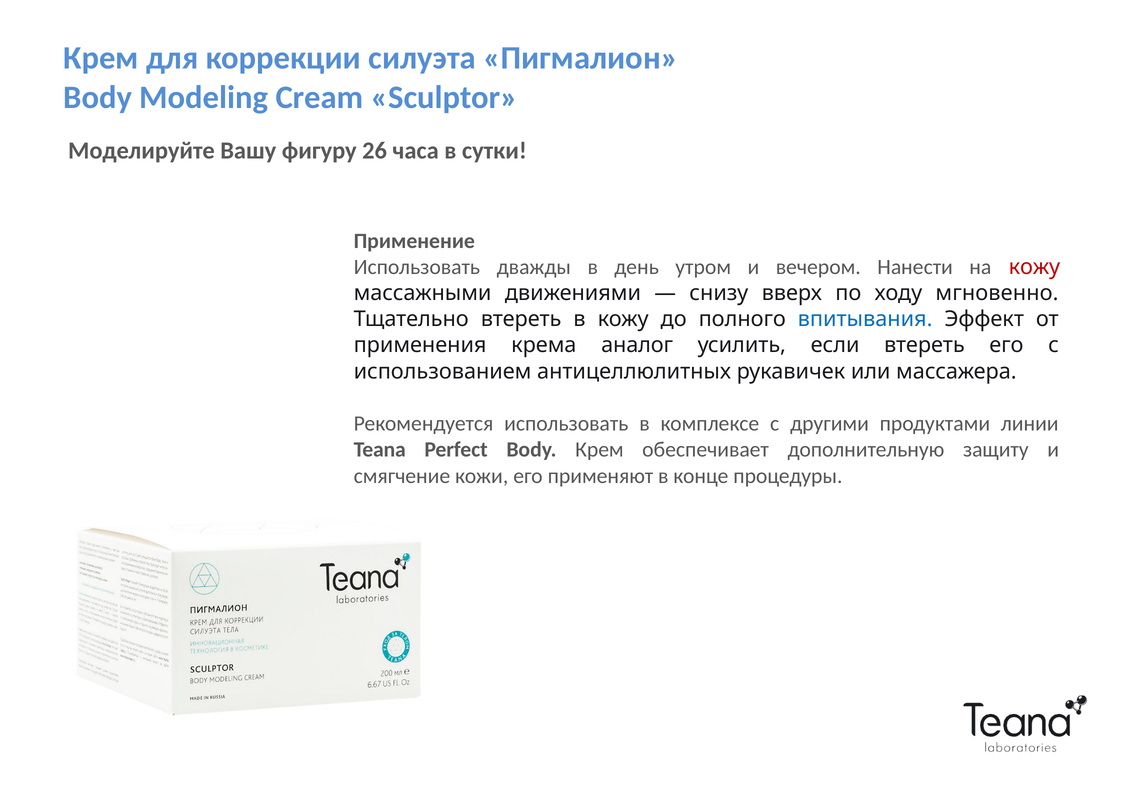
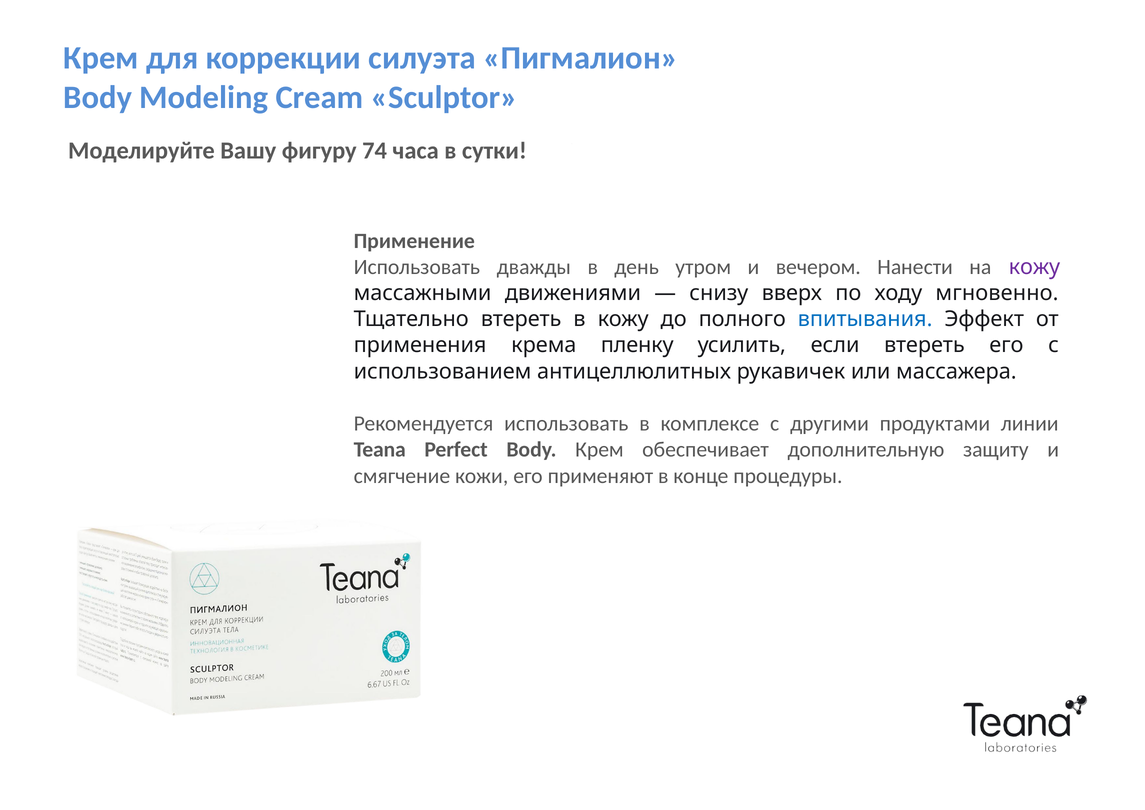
26: 26 -> 74
кожу at (1034, 267) colour: red -> purple
аналог: аналог -> пленку
